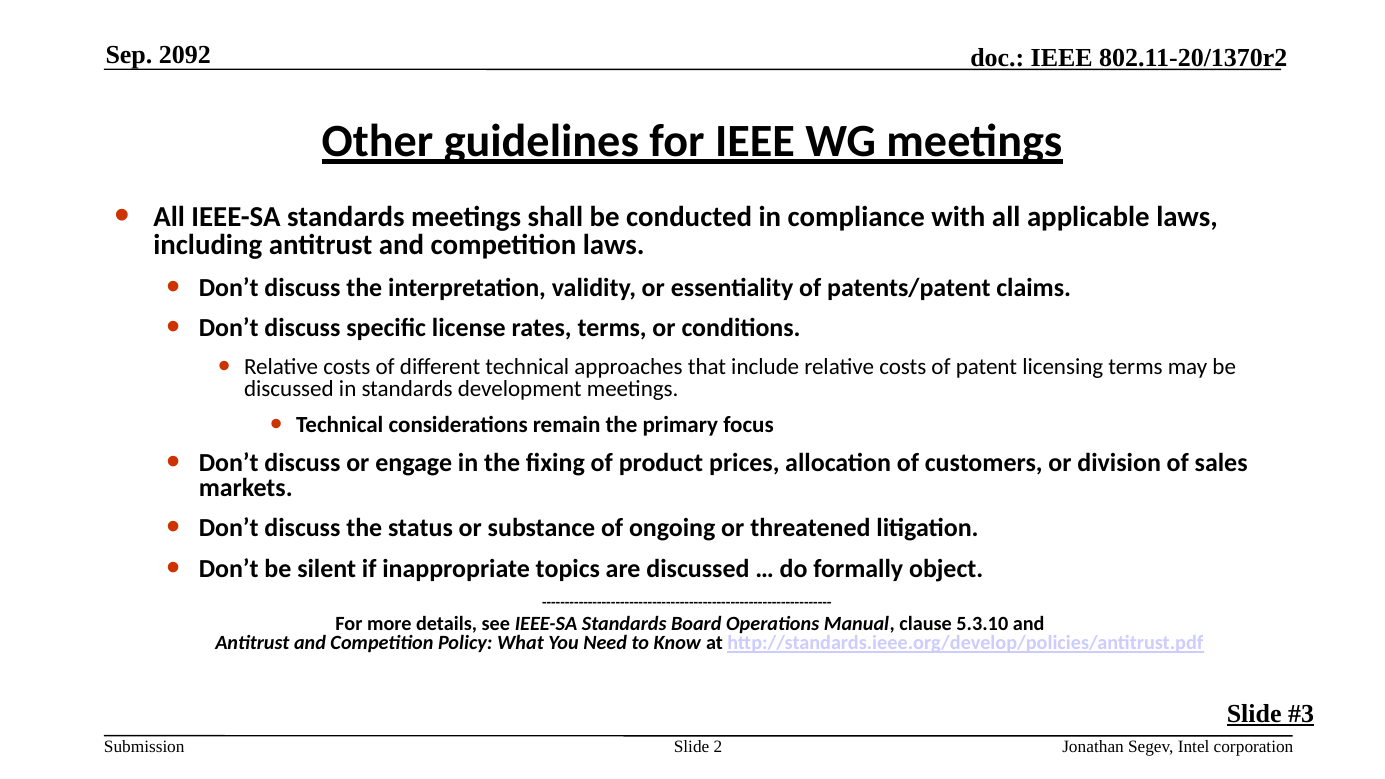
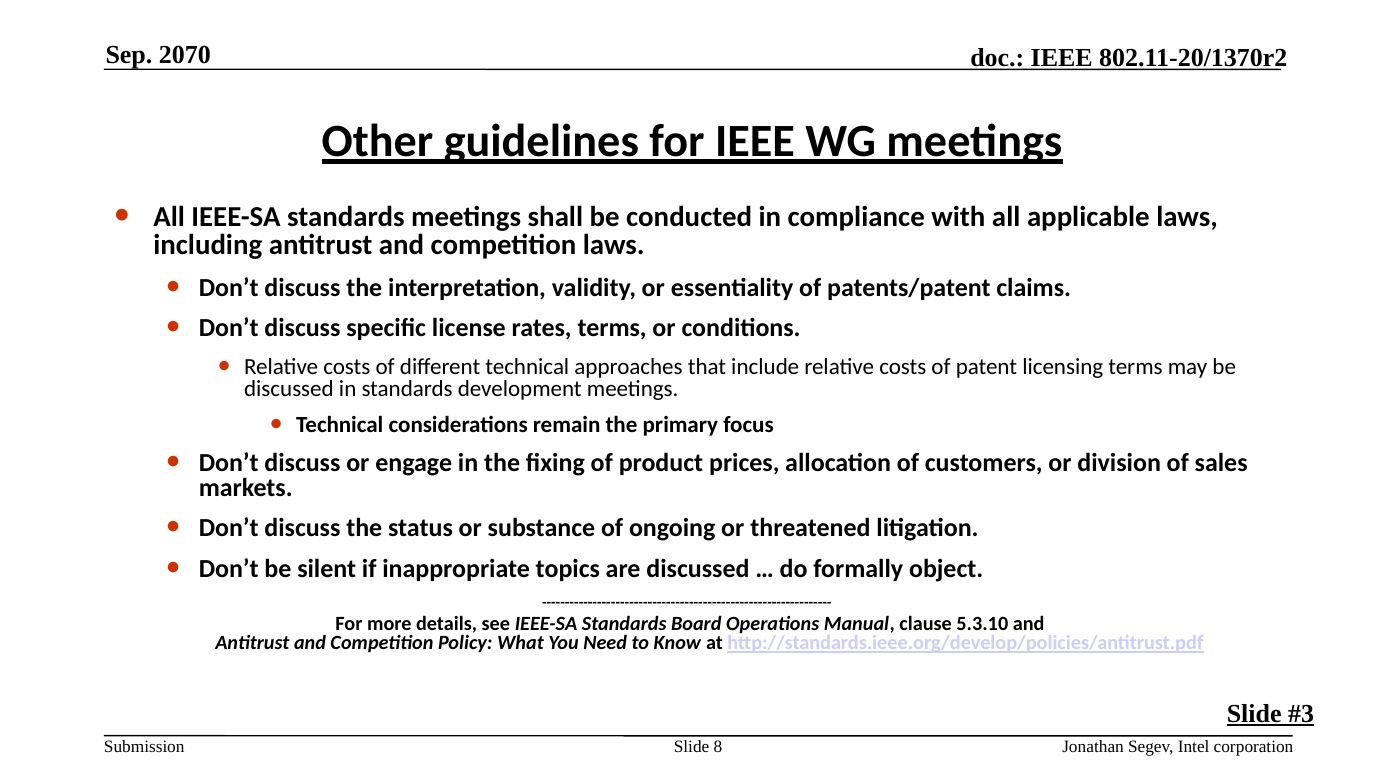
2092: 2092 -> 2070
2: 2 -> 8
